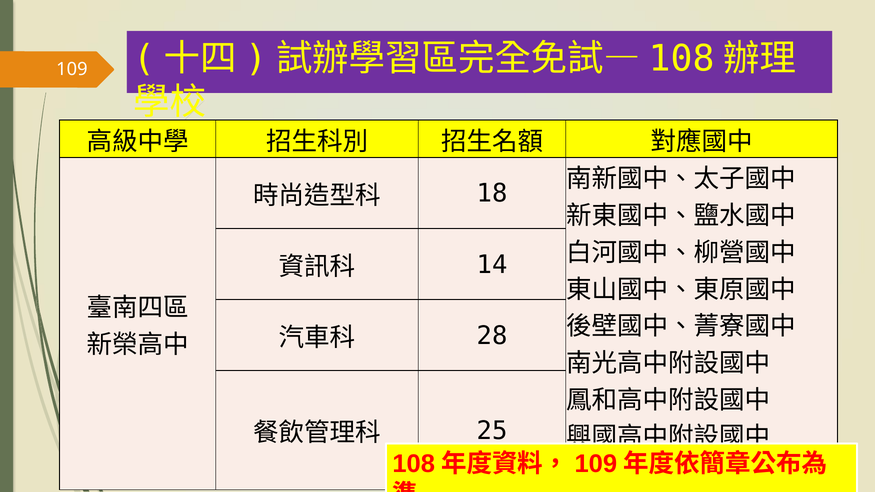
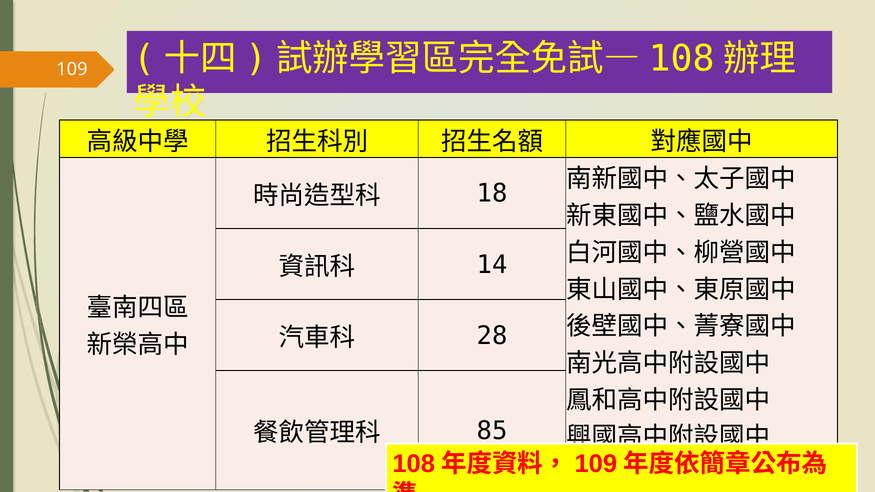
25: 25 -> 85
